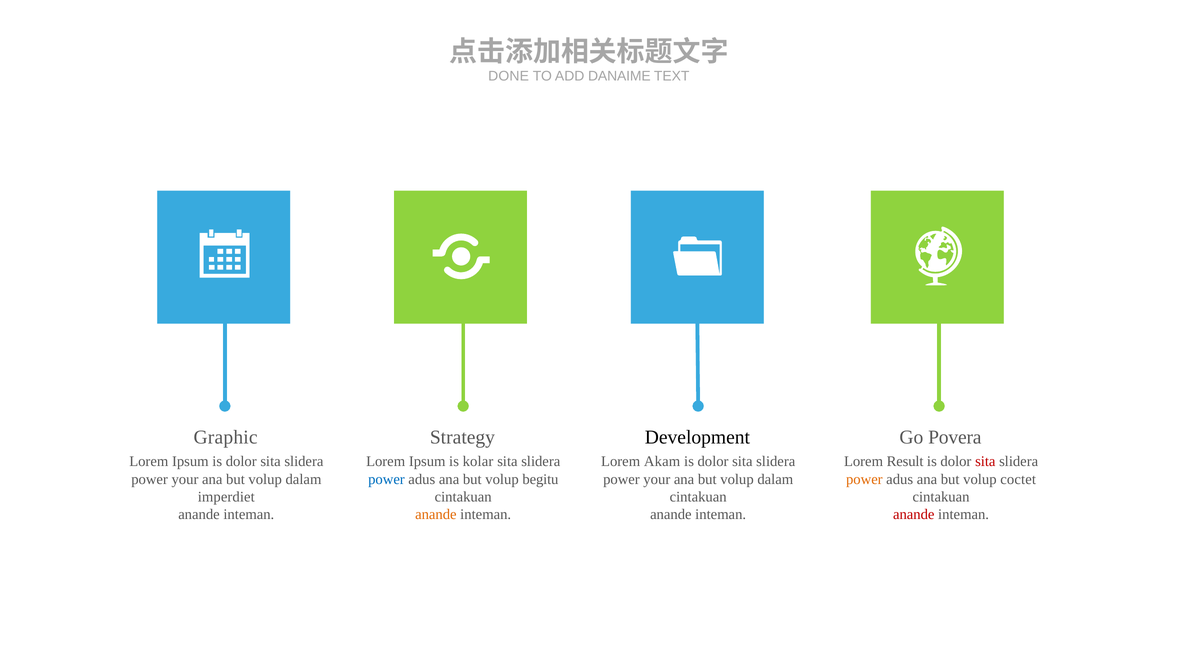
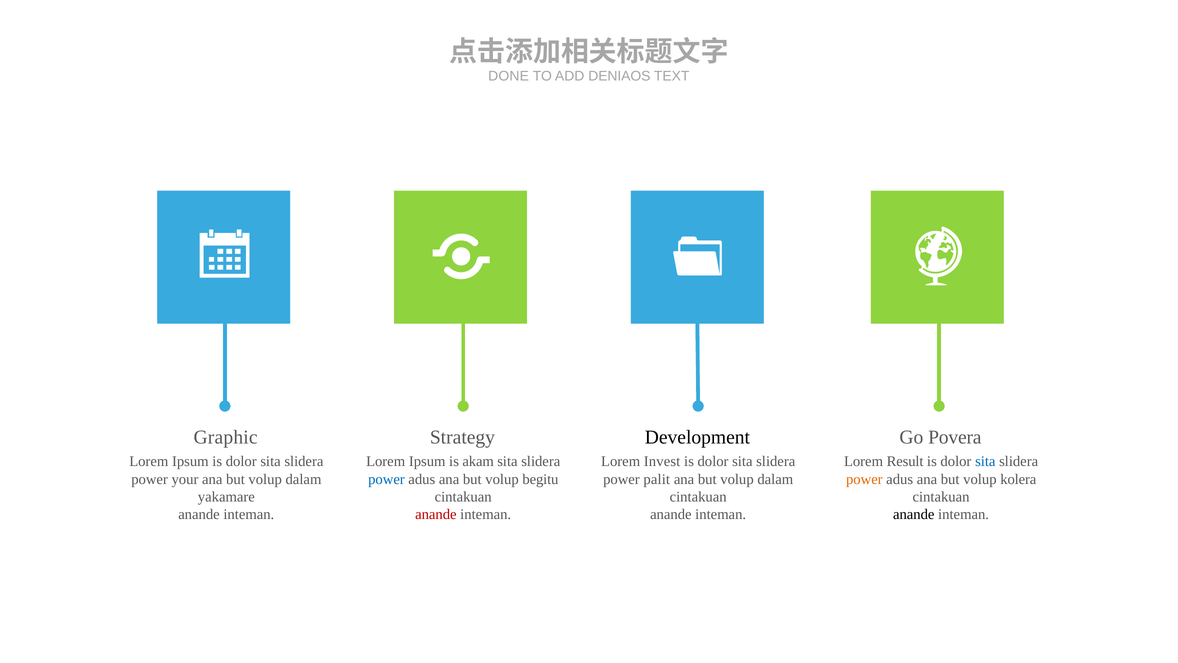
DANAIME: DANAIME -> DENIAOS
kolar: kolar -> akam
Akam: Akam -> Invest
sita at (985, 461) colour: red -> blue
your at (657, 479): your -> palit
coctet: coctet -> kolera
imperdiet: imperdiet -> yakamare
anande at (436, 514) colour: orange -> red
anande at (914, 514) colour: red -> black
